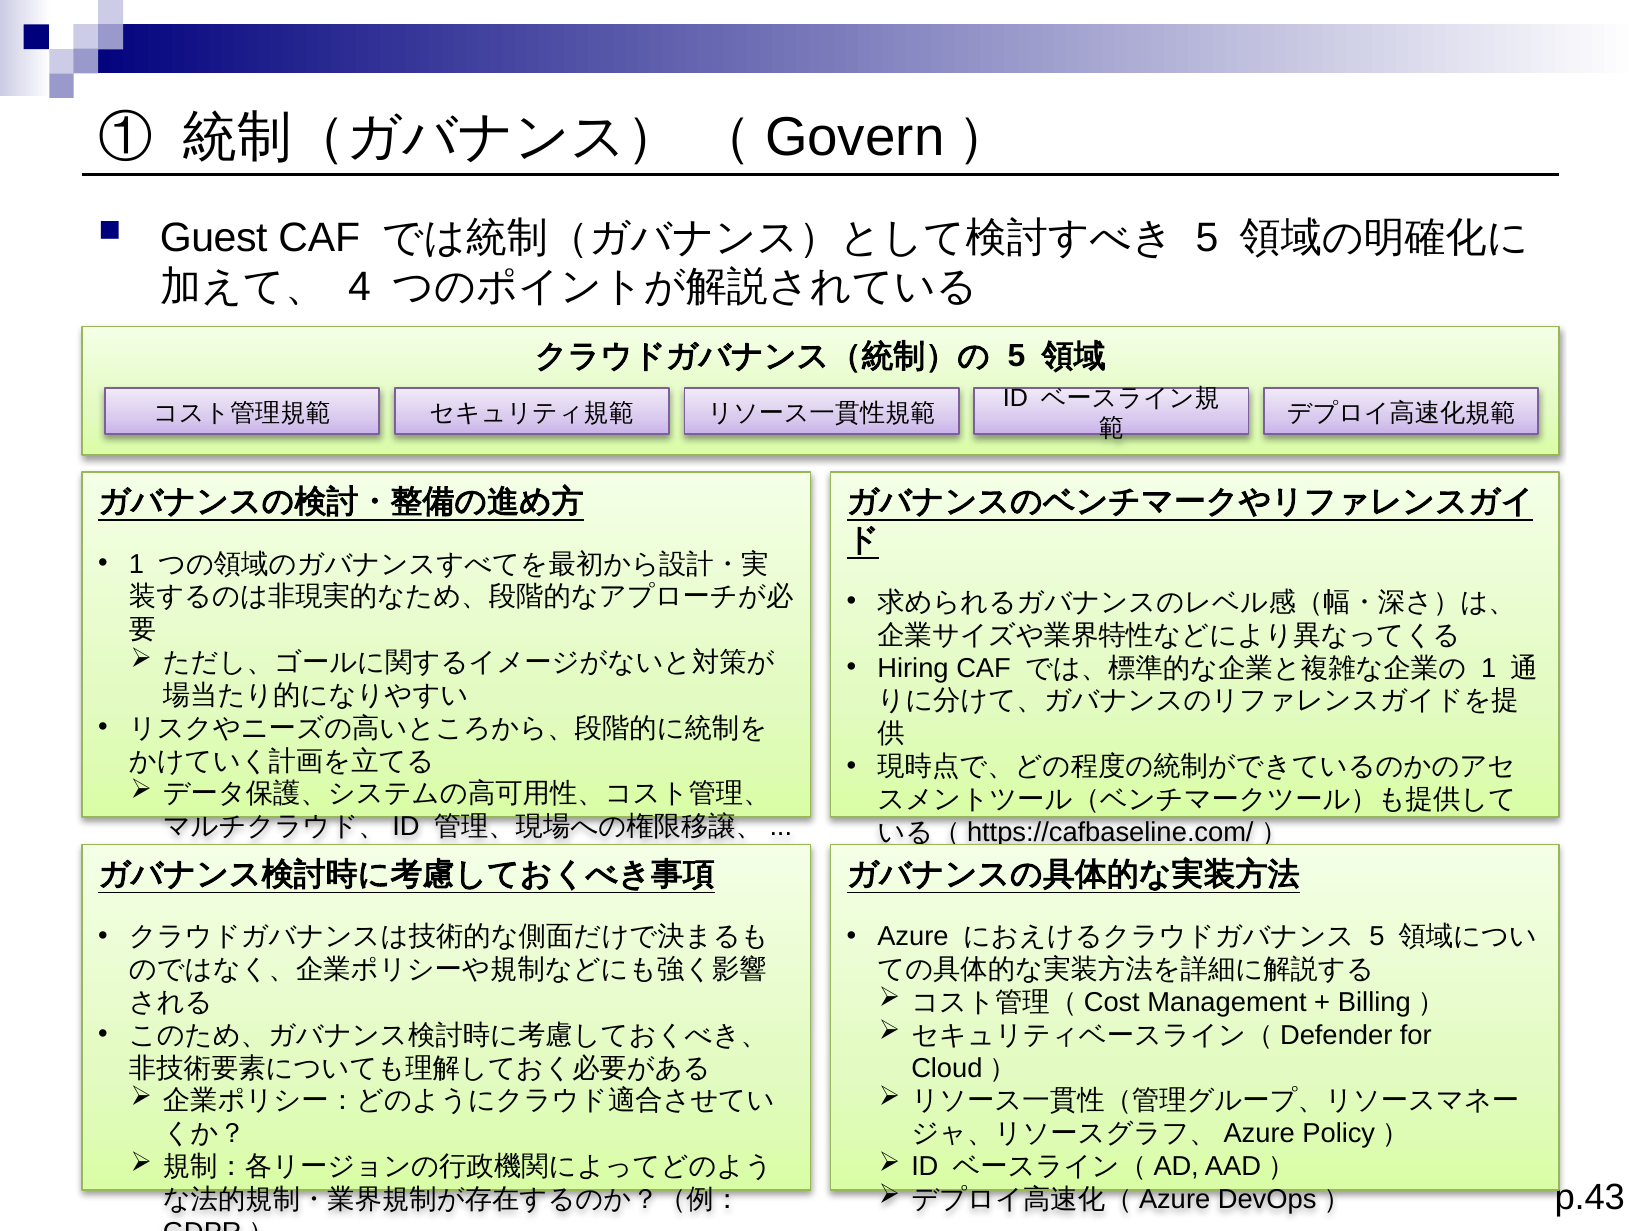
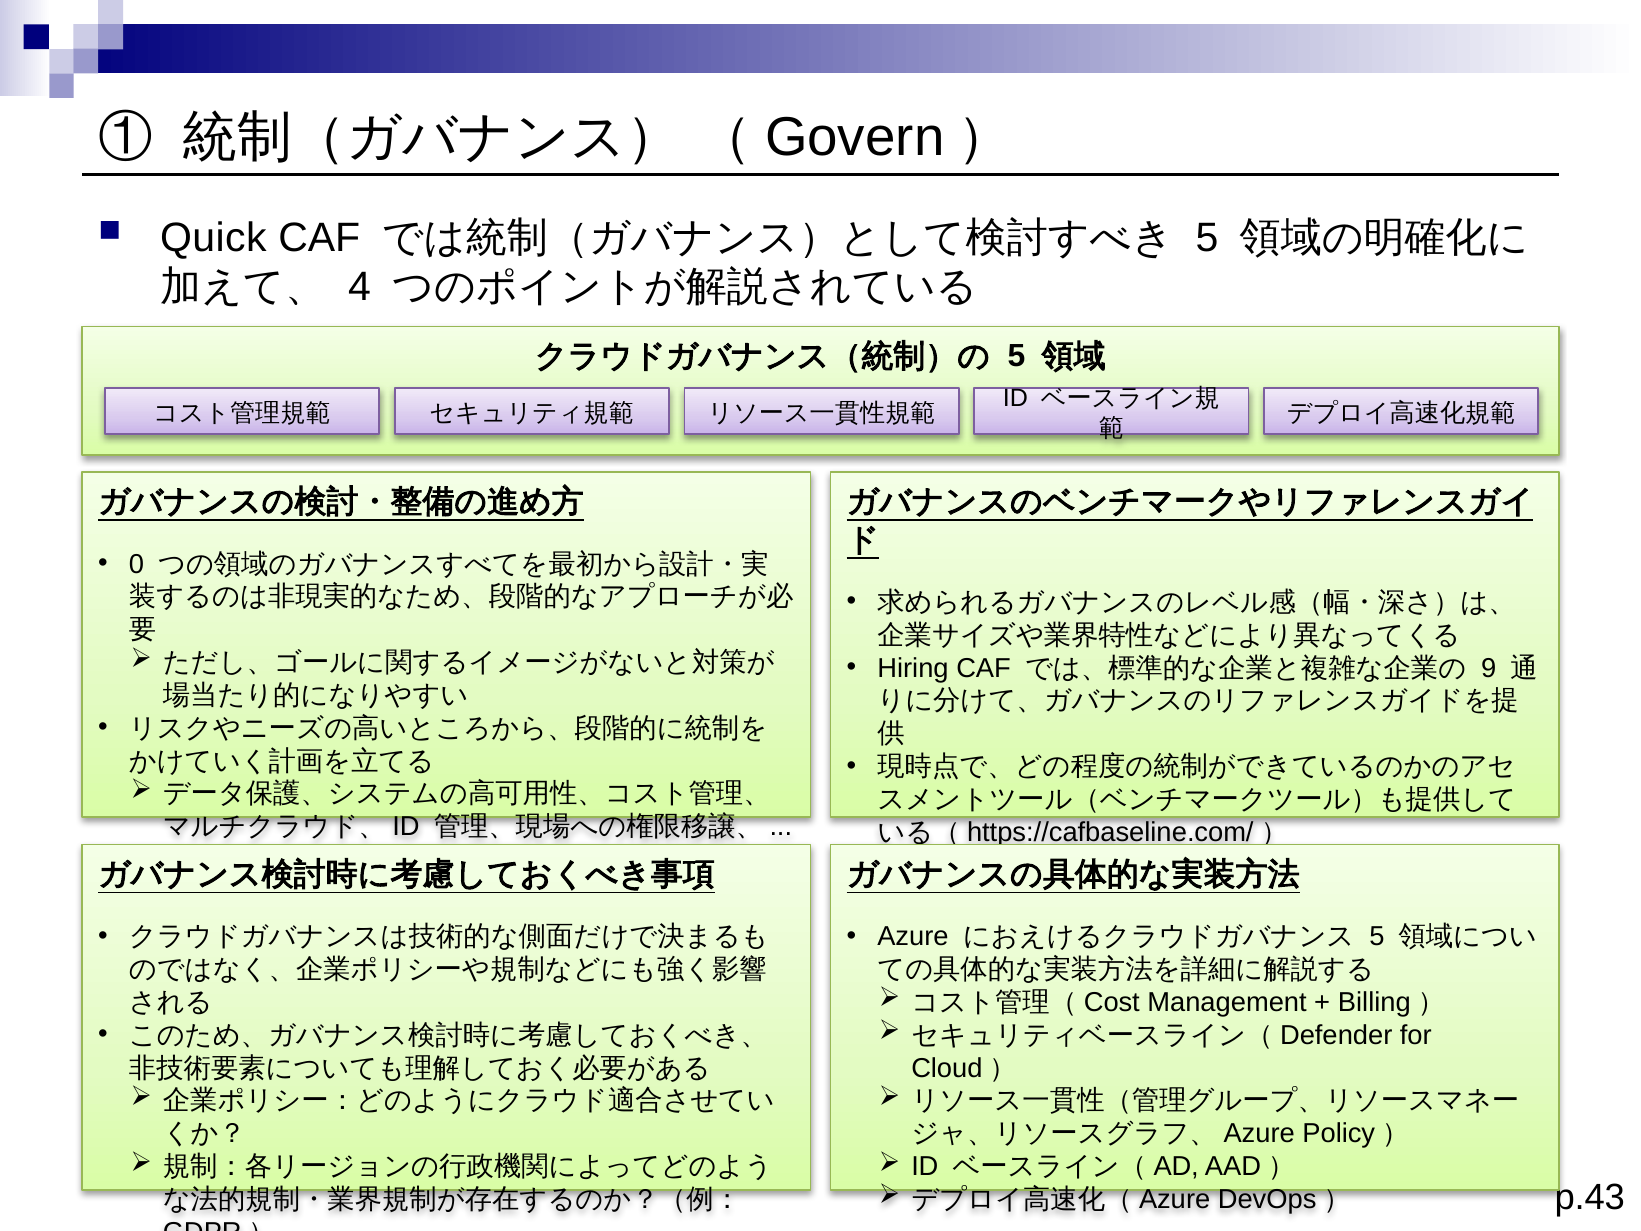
Guest: Guest -> Quick
1 at (137, 564): 1 -> 0
1 at (1489, 668): 1 -> 9
